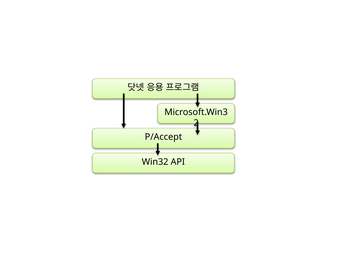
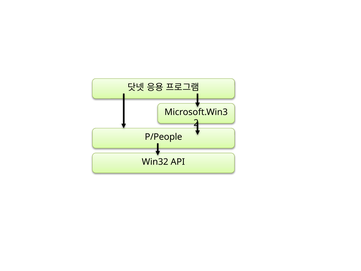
P/Accept: P/Accept -> P/People
